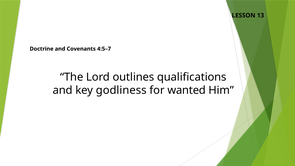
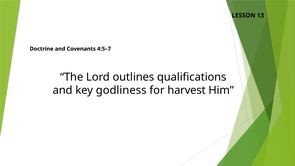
wanted: wanted -> harvest
